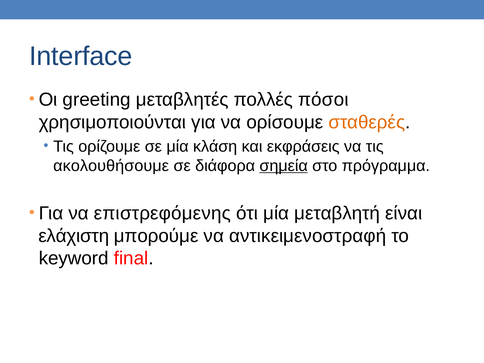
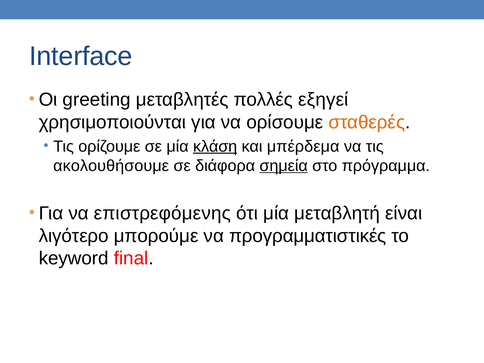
πόσοι: πόσοι -> εξηγεί
κλάση underline: none -> present
εκφράσεις: εκφράσεις -> μπέρδεμα
ελάχιστη: ελάχιστη -> λιγότερο
αντικειμενοστραφή: αντικειμενοστραφή -> προγραμματιστικές
